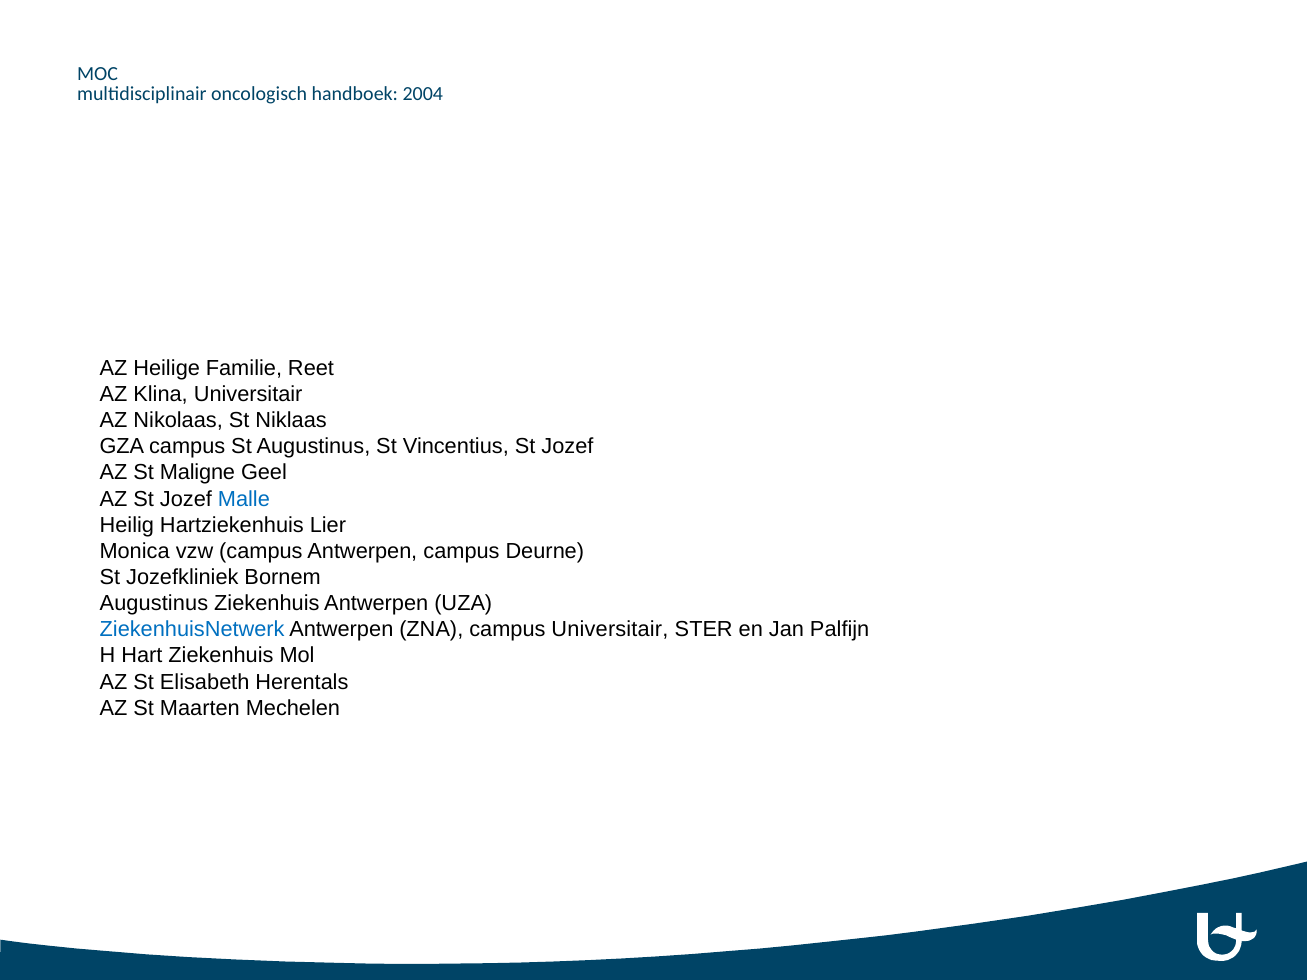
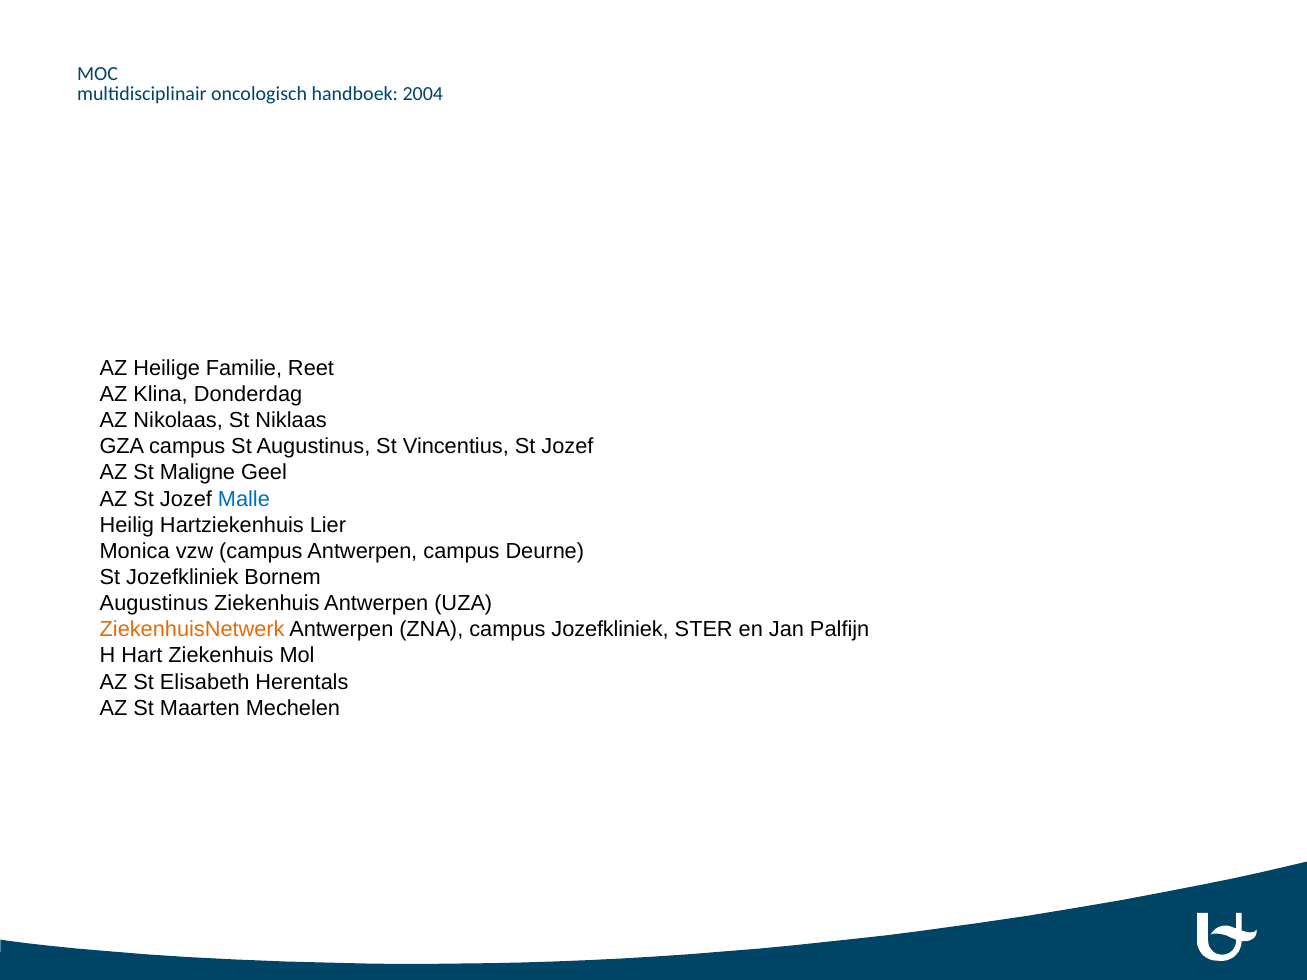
Klina Universitair: Universitair -> Donderdag
ZiekenhuisNetwerk colour: blue -> orange
campus Universitair: Universitair -> Jozefkliniek
